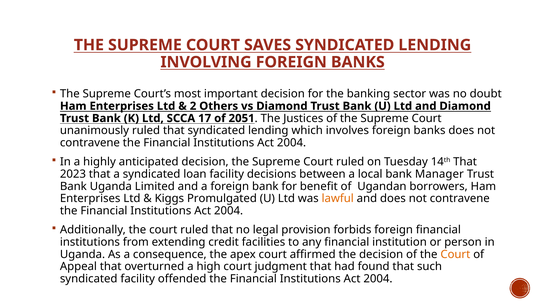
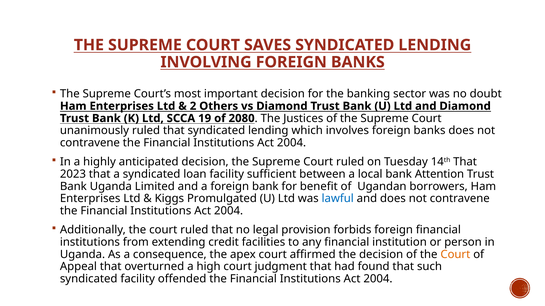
17: 17 -> 19
2051: 2051 -> 2080
decisions: decisions -> sufficient
Manager: Manager -> Attention
lawful colour: orange -> blue
